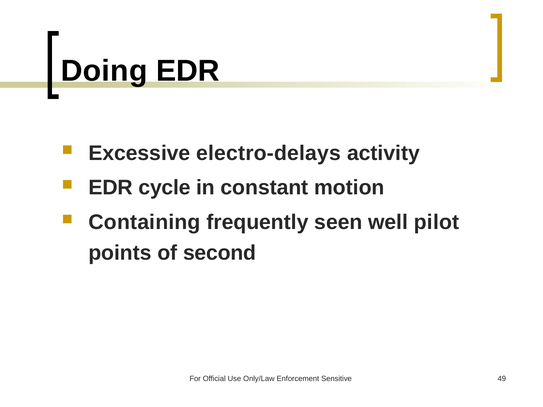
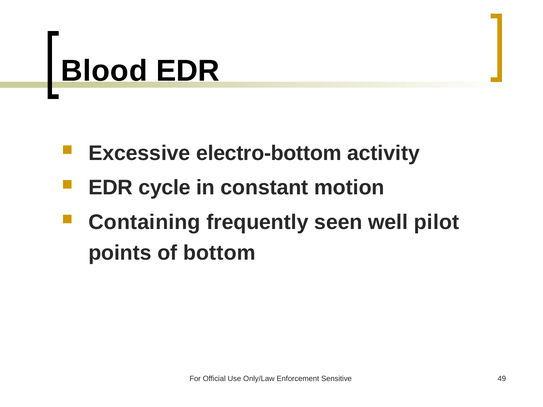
Doing: Doing -> Blood
electro-delays: electro-delays -> electro-bottom
second: second -> bottom
